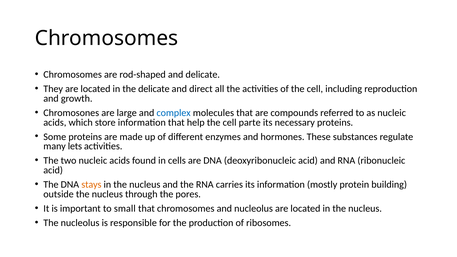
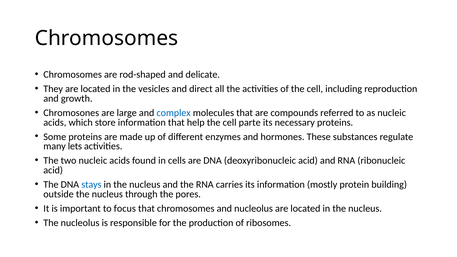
the delicate: delicate -> vesicles
stays colour: orange -> blue
small: small -> focus
